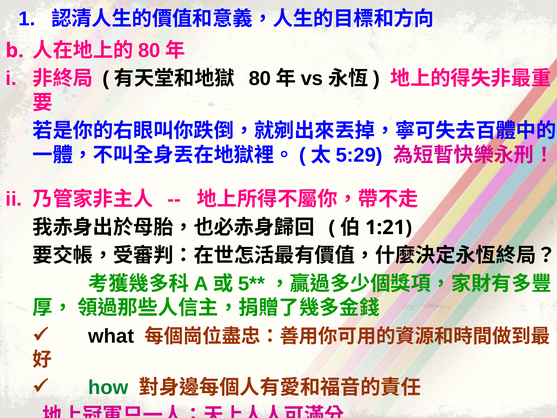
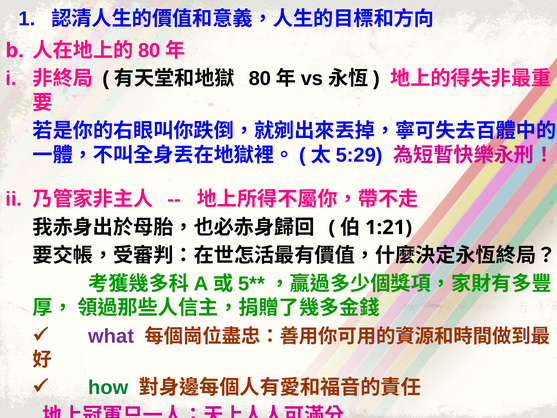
what colour: black -> purple
